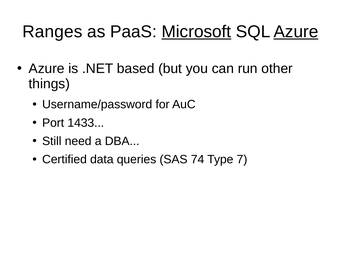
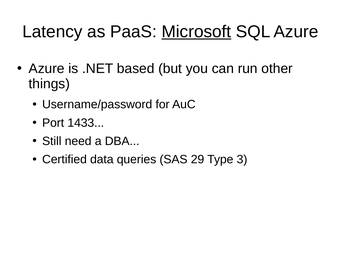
Ranges: Ranges -> Latency
Azure at (296, 32) underline: present -> none
74: 74 -> 29
7: 7 -> 3
